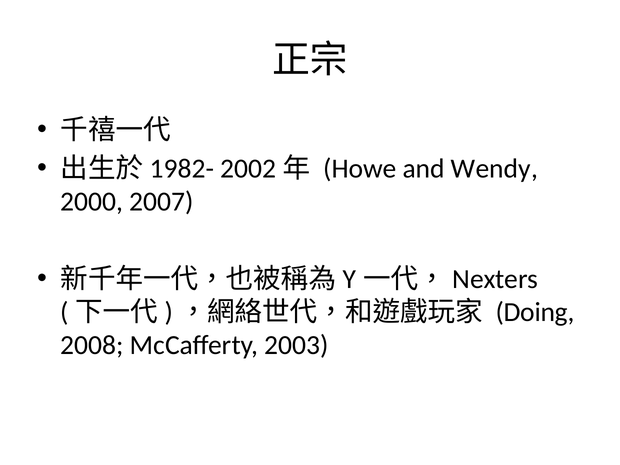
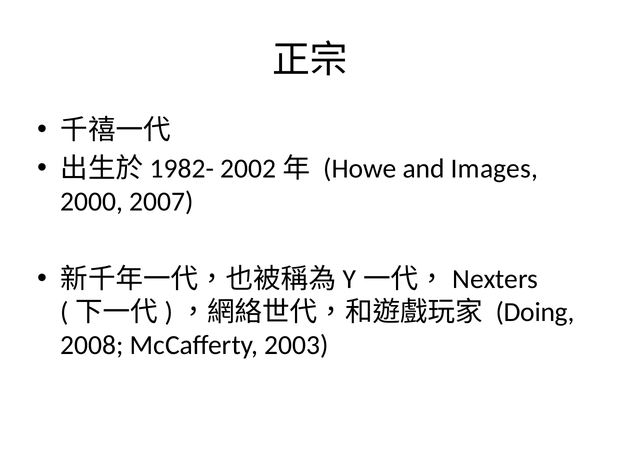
Wendy: Wendy -> Images
